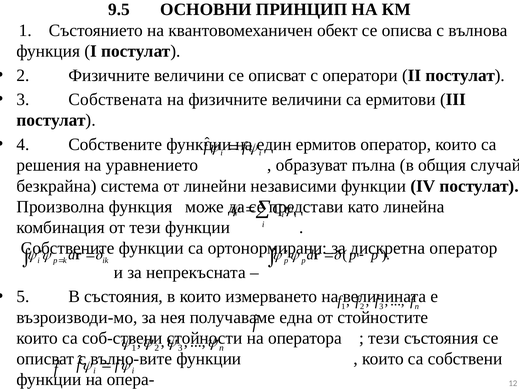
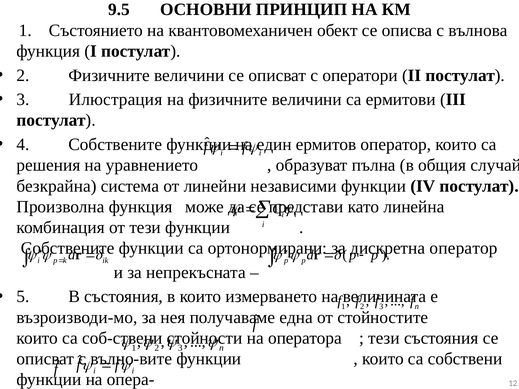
Собствената: Собствената -> Илюстрация
